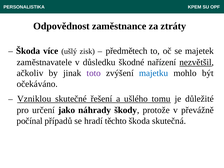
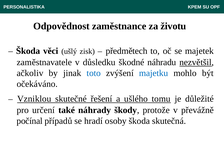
ztráty: ztráty -> životu
více: více -> věci
nařízení: nařízení -> náhradu
toto colour: purple -> blue
jako: jako -> také
těchto: těchto -> osoby
